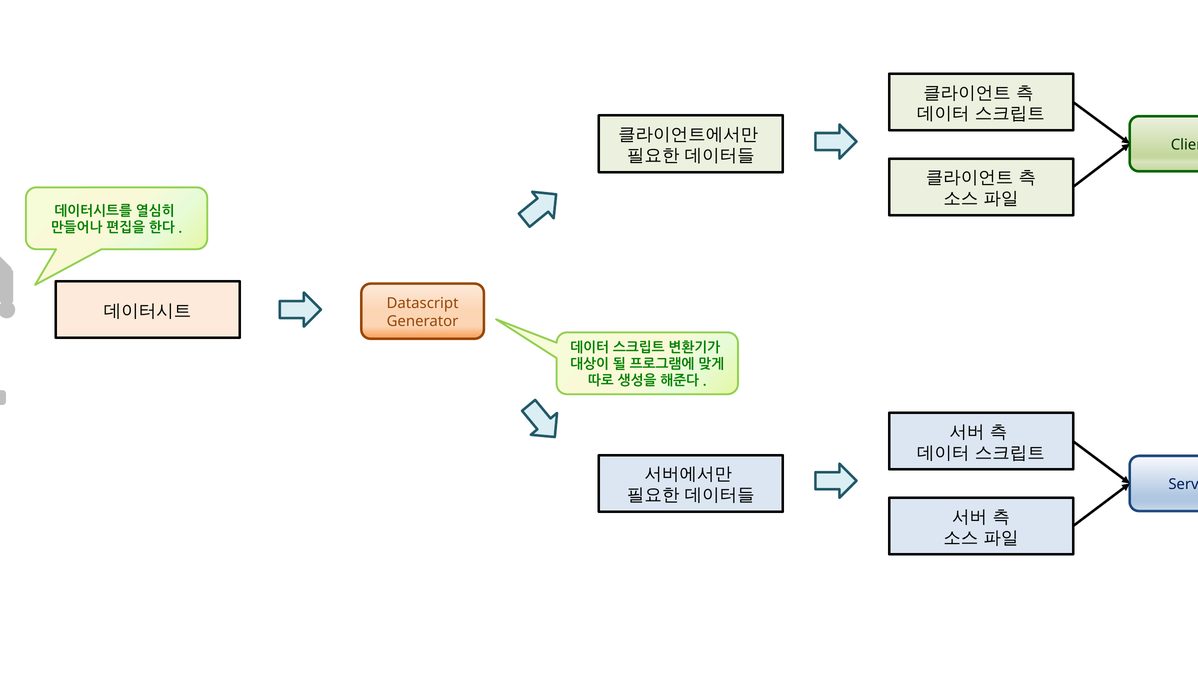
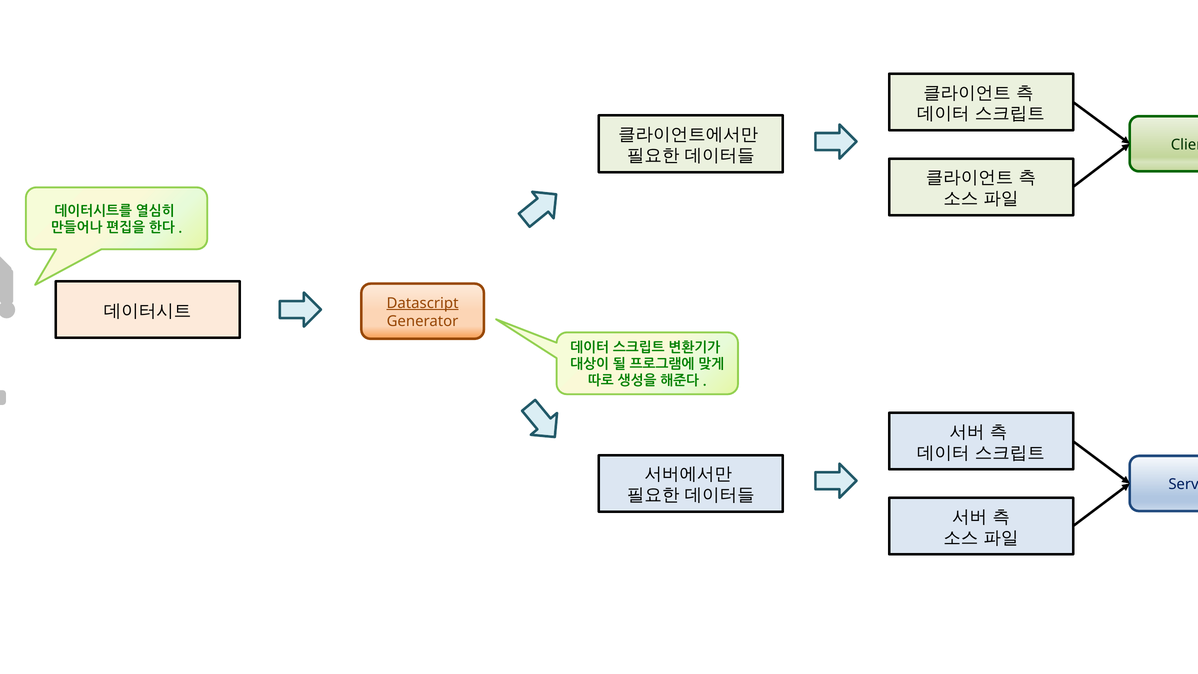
Datascript underline: none -> present
